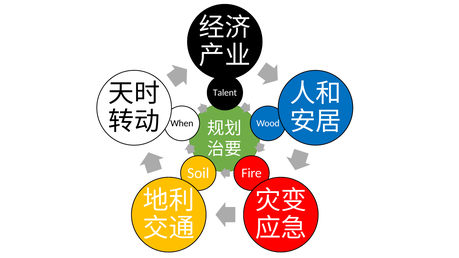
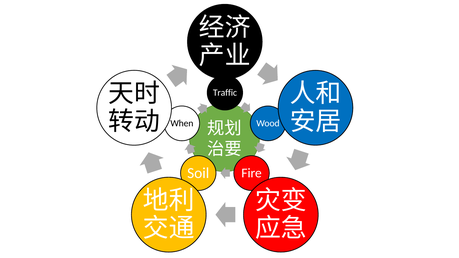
Talent: Talent -> Traffic
